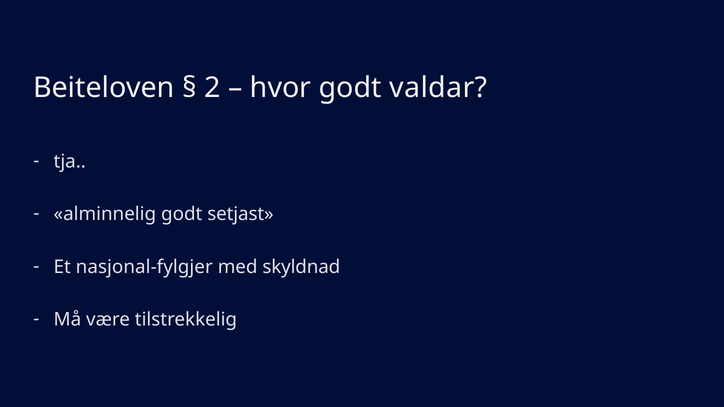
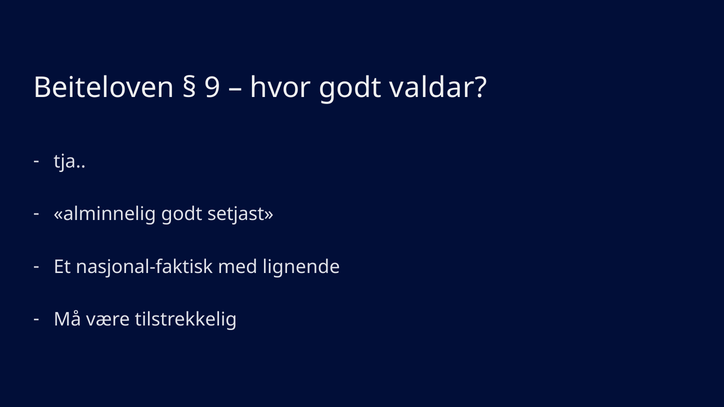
2: 2 -> 9
nasjonal-fylgjer: nasjonal-fylgjer -> nasjonal-faktisk
skyldnad: skyldnad -> lignende
